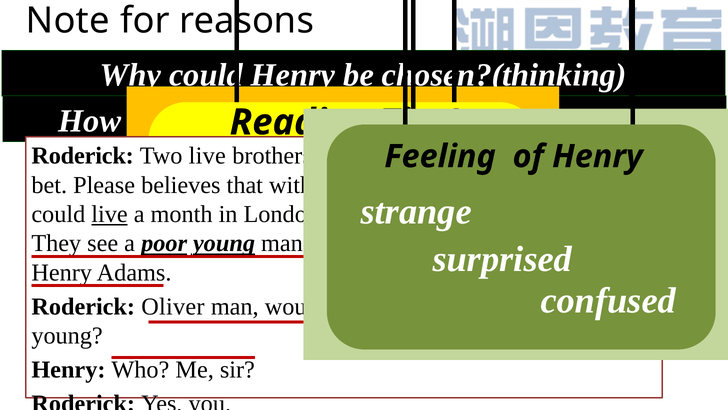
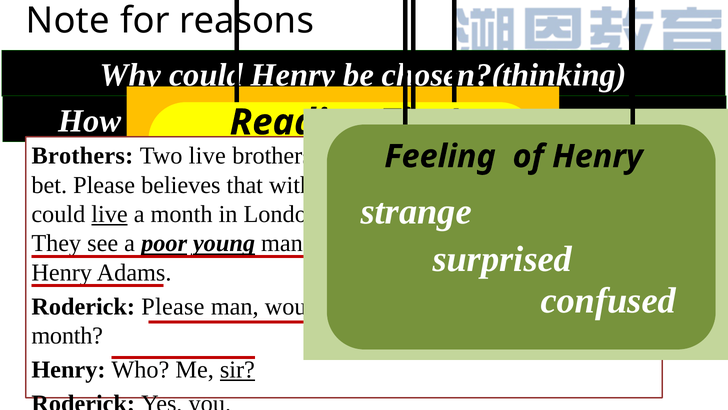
Roderick at (83, 156): Roderick -> Brothers
Roderick Oliver: Oliver -> Please
young at (67, 335): young -> month
sir underline: none -> present
